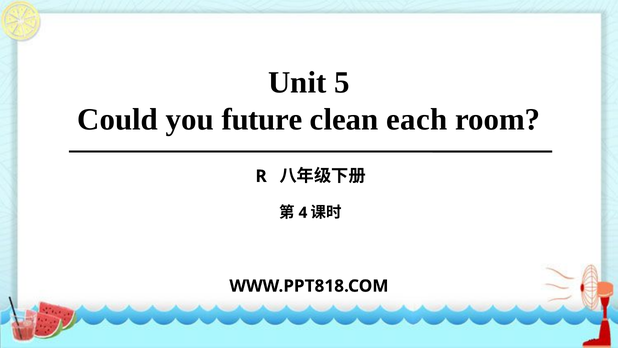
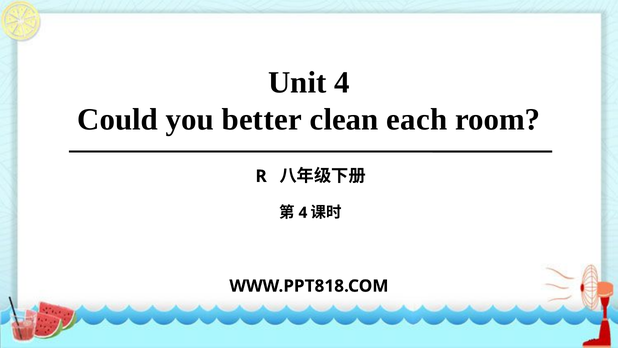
Unit 5: 5 -> 4
future: future -> better
